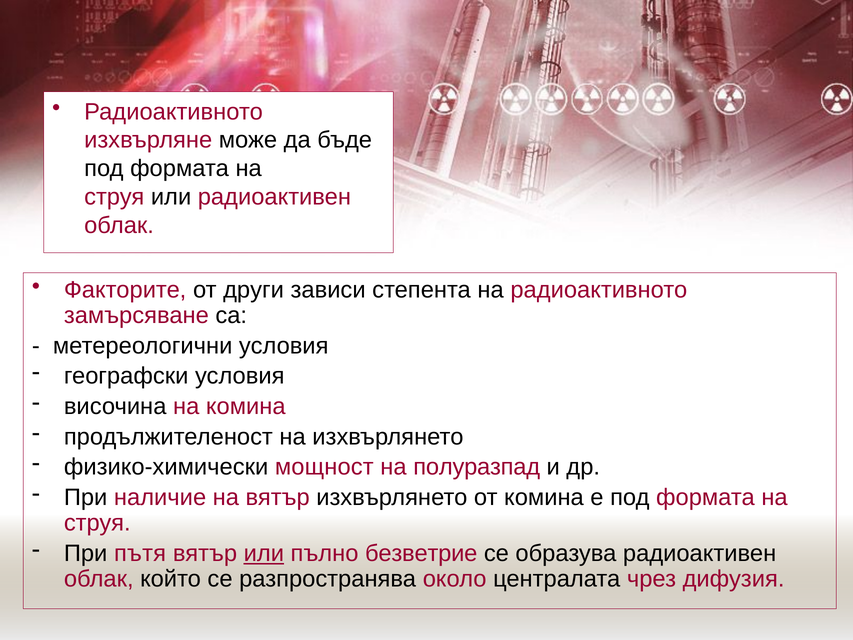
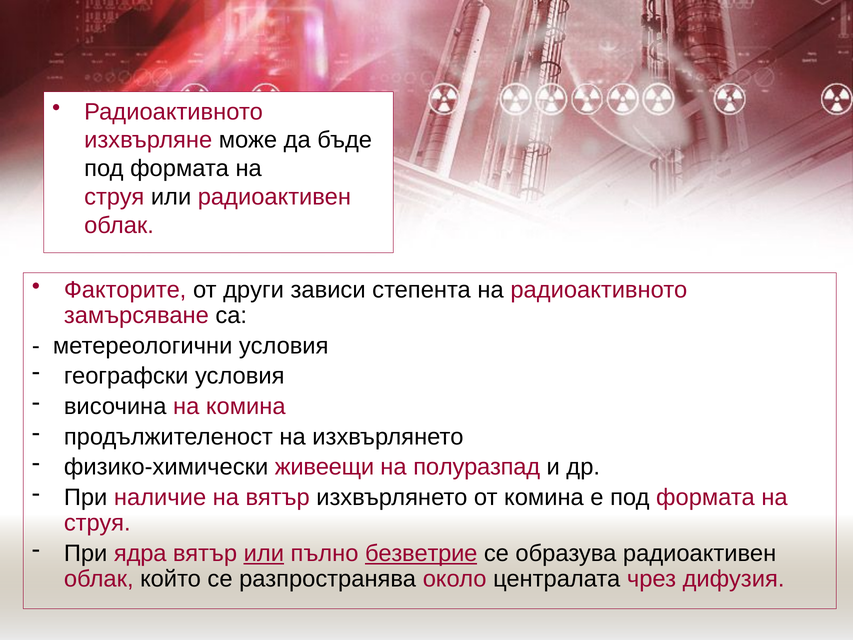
мощност: мощност -> живеещи
пътя: пътя -> ядра
безветрие underline: none -> present
